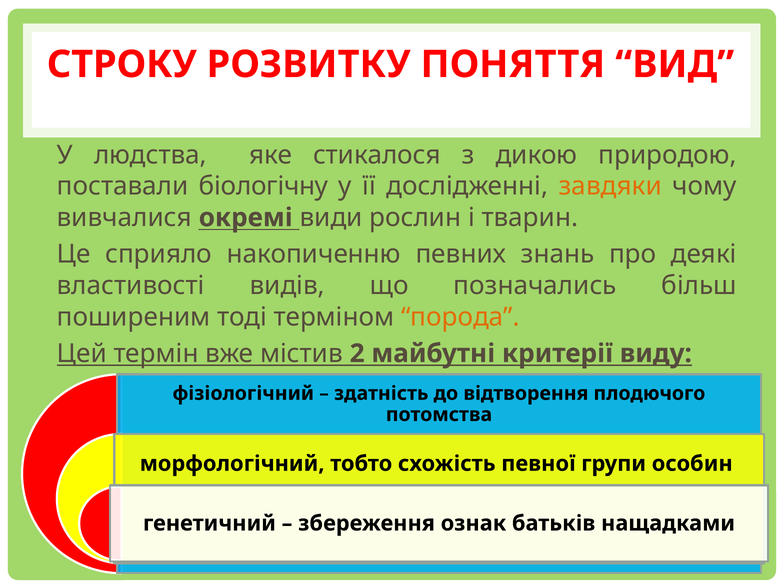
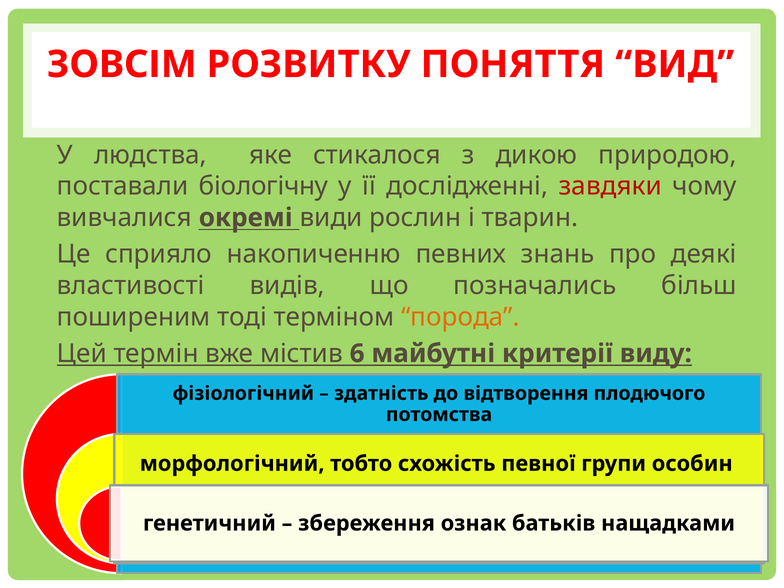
СТРОКУ: СТРОКУ -> ЗОВСІМ
завдяки colour: orange -> red
2: 2 -> 6
